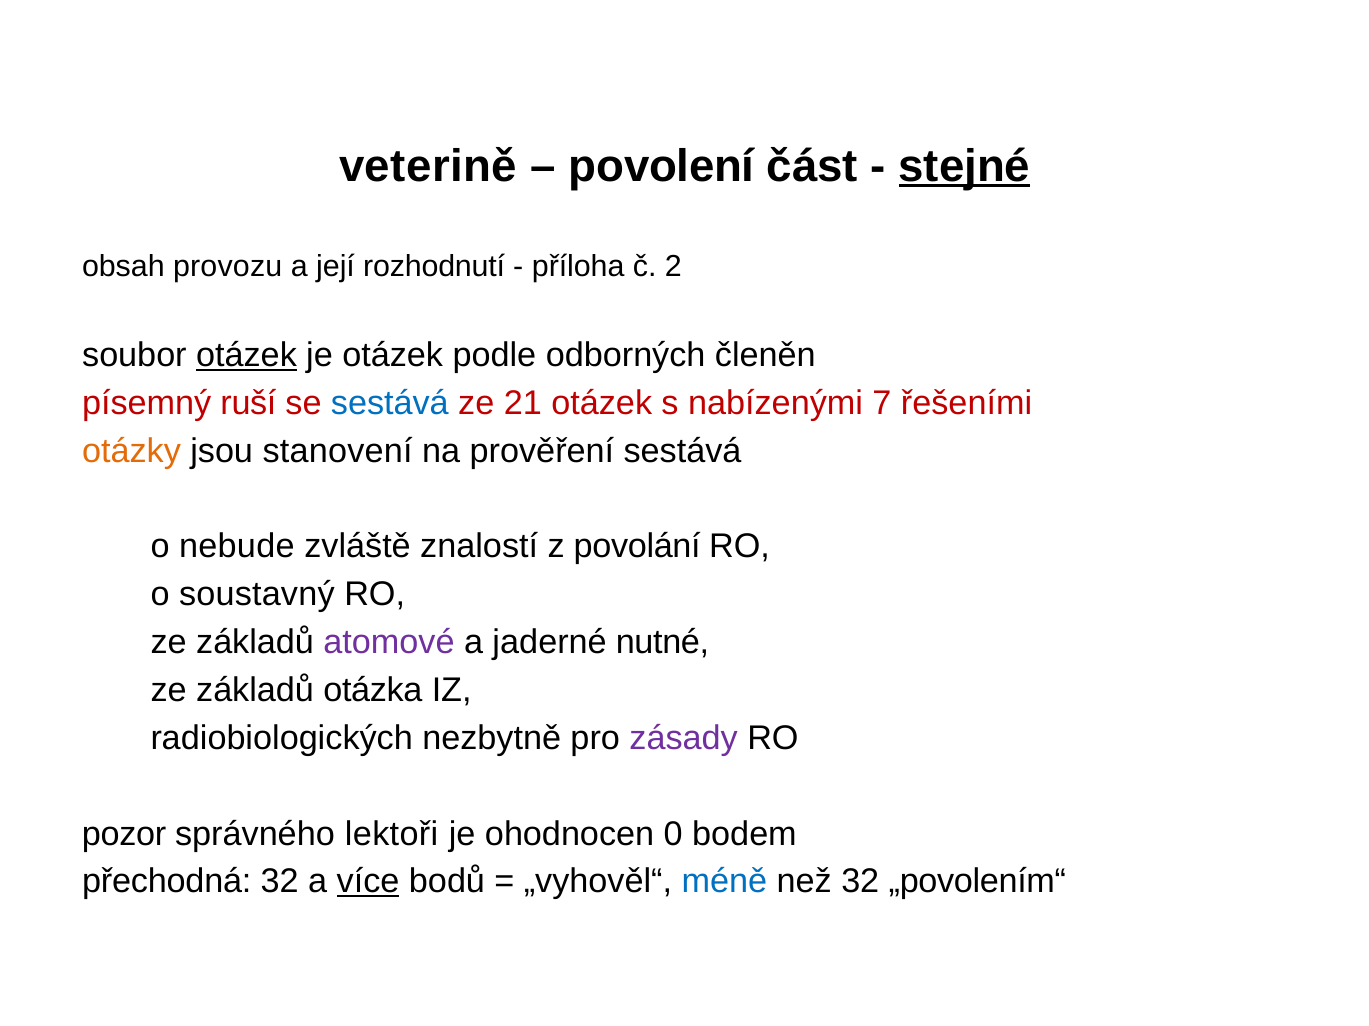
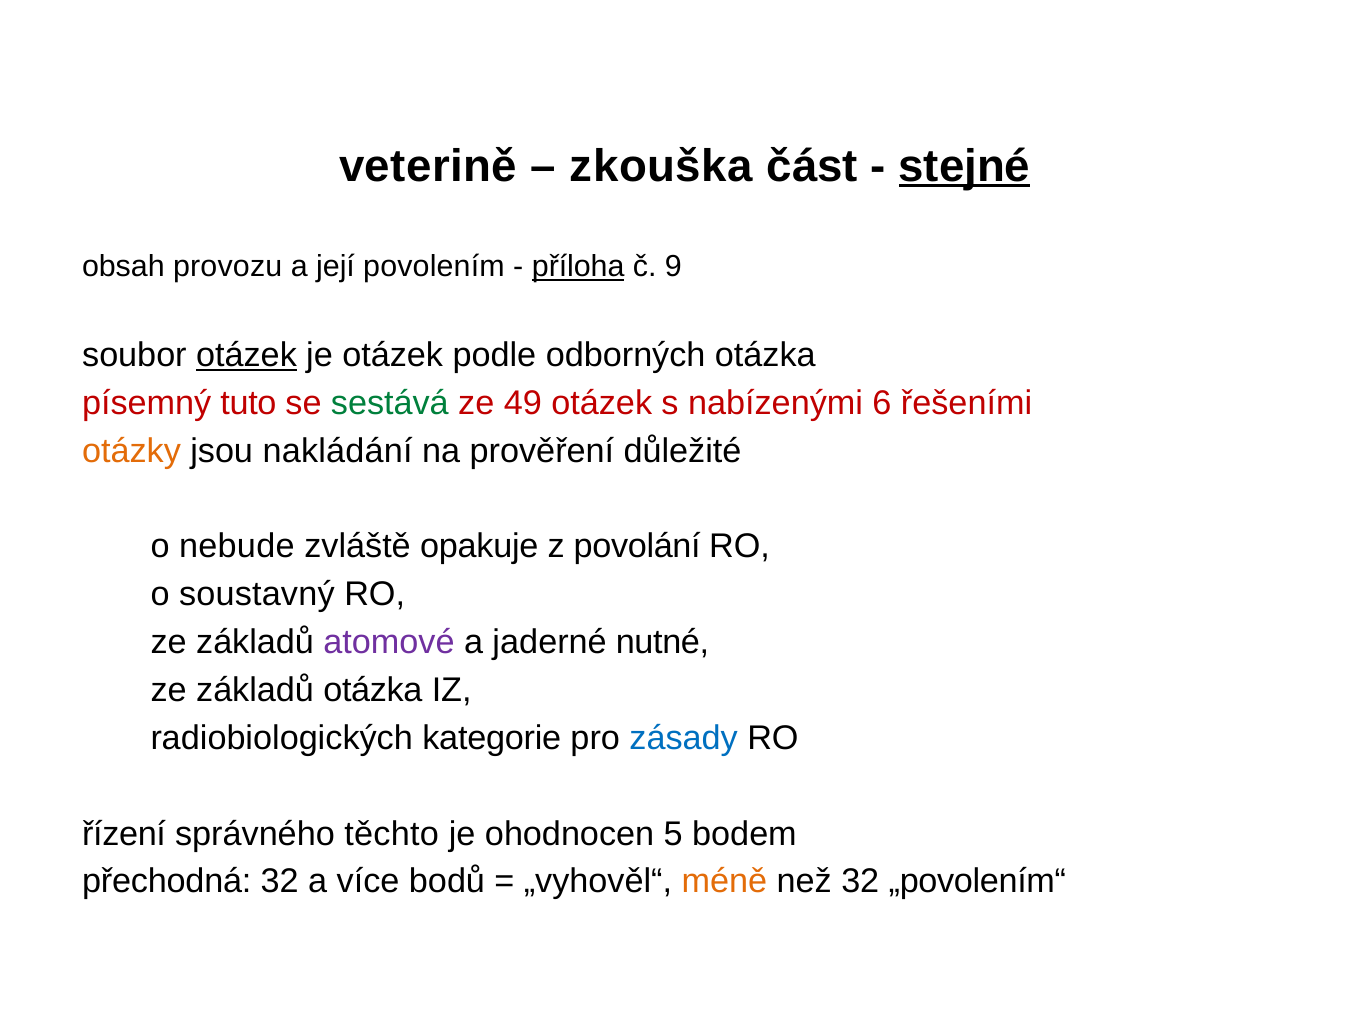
povolení: povolení -> zkouška
rozhodnutí: rozhodnutí -> povolením
příloha underline: none -> present
2: 2 -> 9
odborných členěn: členěn -> otázka
ruší: ruší -> tuto
sestává at (390, 403) colour: blue -> green
21: 21 -> 49
7: 7 -> 6
stanovení: stanovení -> nakládání
prověření sestává: sestává -> důležité
znalostí: znalostí -> opakuje
nezbytně: nezbytně -> kategorie
zásady colour: purple -> blue
pozor: pozor -> řízení
lektoři: lektoři -> těchto
0: 0 -> 5
více underline: present -> none
méně colour: blue -> orange
